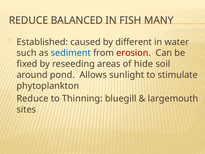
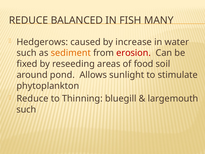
Established: Established -> Hedgerows
different: different -> increase
sediment colour: blue -> orange
hide: hide -> food
sites at (26, 109): sites -> such
